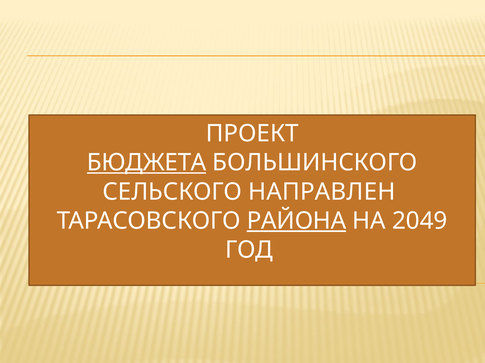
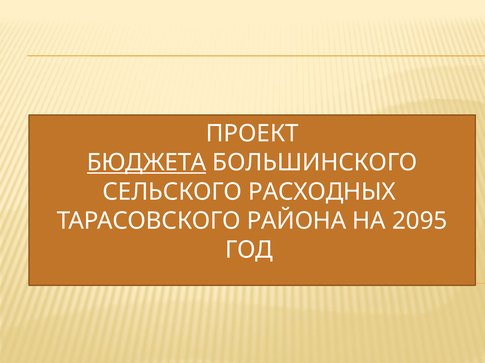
НАПРАВЛЕН: НАПРАВЛЕН -> РАСХОДНЫХ
РАЙОНА underline: present -> none
2049: 2049 -> 2095
